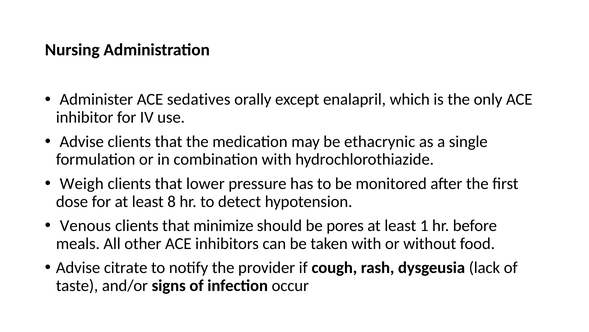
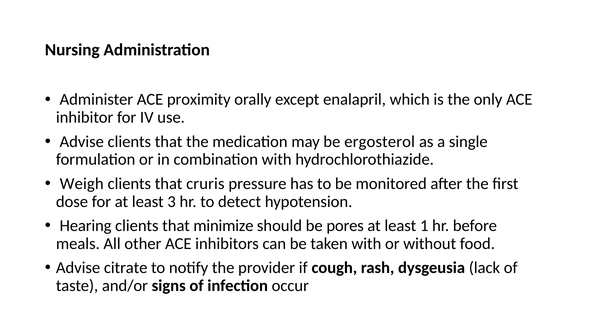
sedatives: sedatives -> proximity
ethacrynic: ethacrynic -> ergosterol
lower: lower -> cruris
8: 8 -> 3
Venous: Venous -> Hearing
